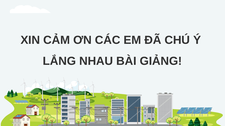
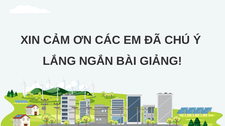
NHAU: NHAU -> NGẮN
